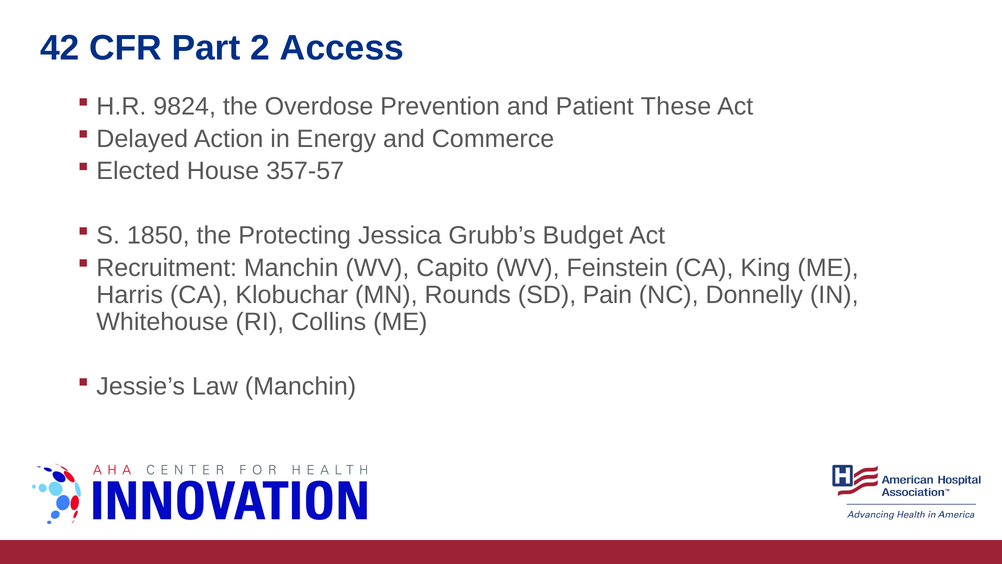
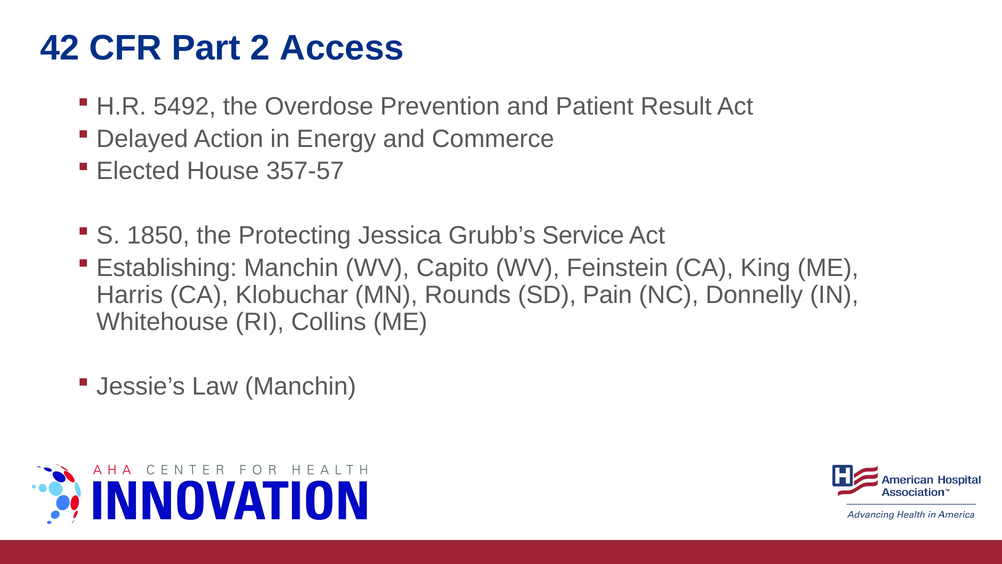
9824: 9824 -> 5492
These: These -> Result
Budget: Budget -> Service
Recruitment: Recruitment -> Establishing
